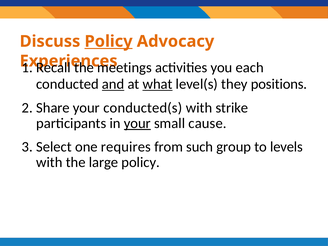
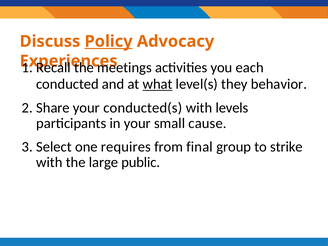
and underline: present -> none
positions: positions -> behavior
strike: strike -> levels
your at (137, 123) underline: present -> none
such: such -> final
levels: levels -> strike
large policy: policy -> public
